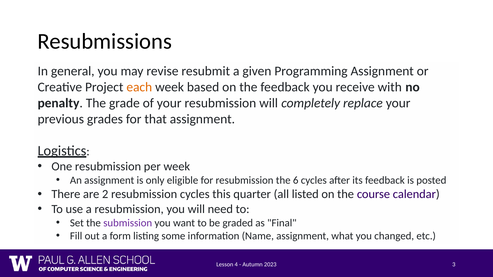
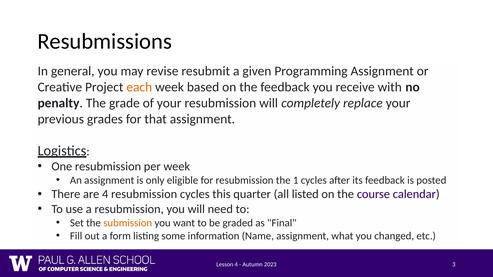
6: 6 -> 1
are 2: 2 -> 4
submission colour: purple -> orange
